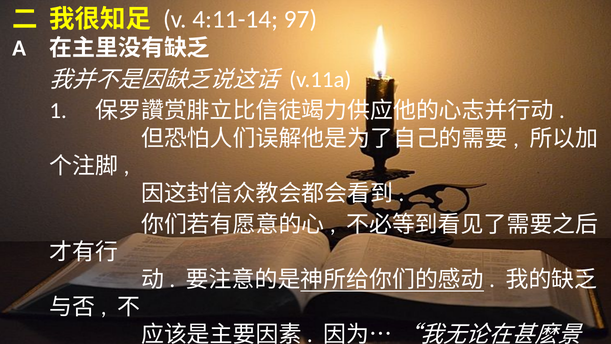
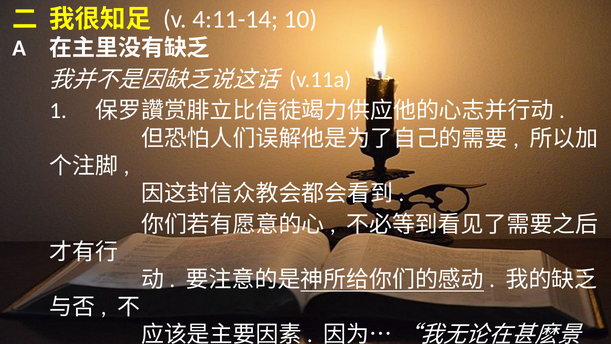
97: 97 -> 10
